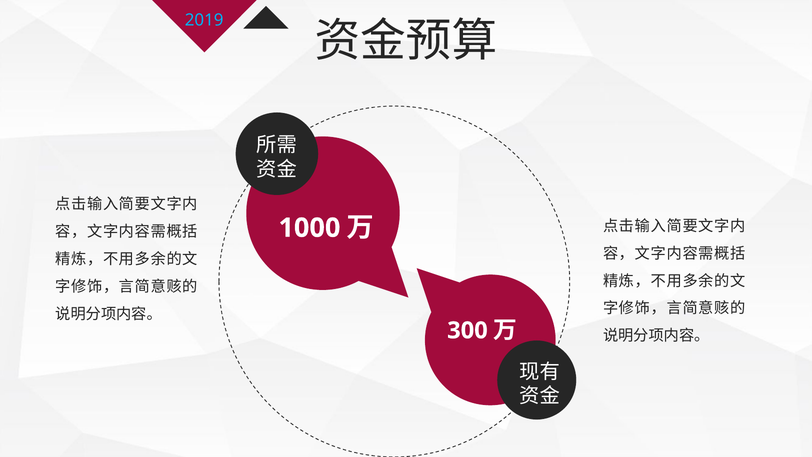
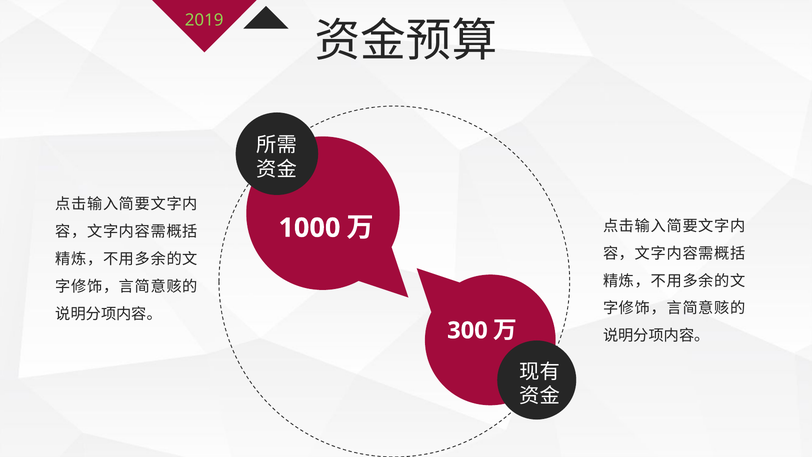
2019 colour: light blue -> light green
